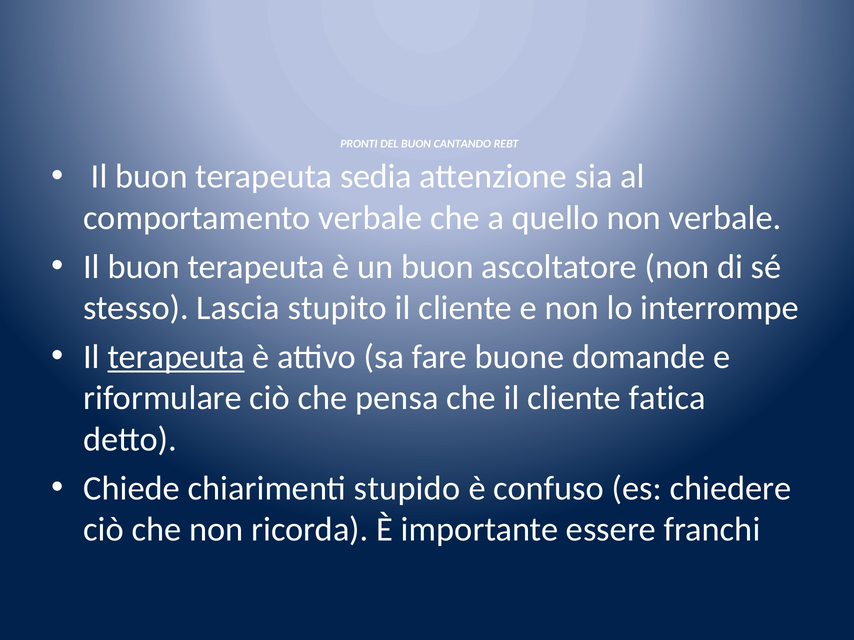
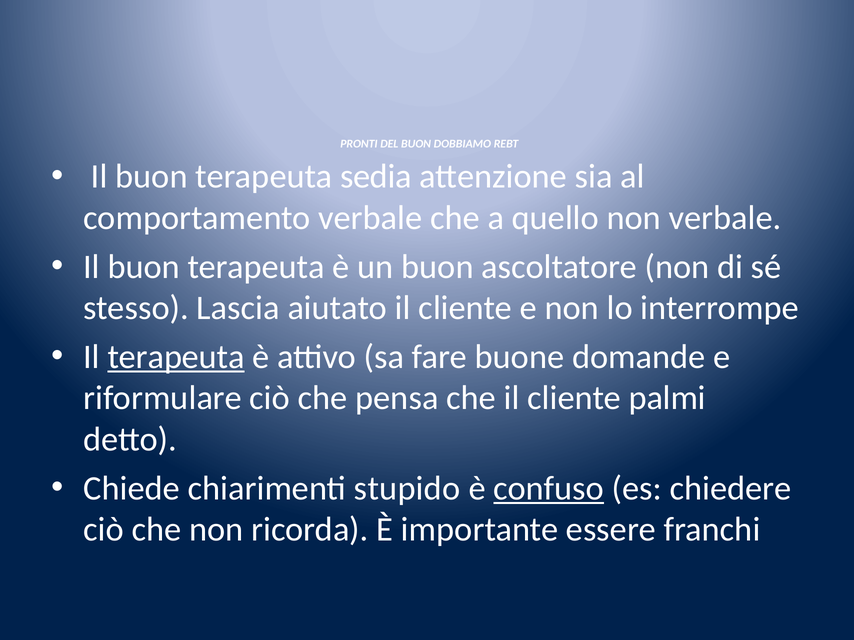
CANTANDO: CANTANDO -> DOBBIAMO
stupito: stupito -> aiutato
fatica: fatica -> palmi
confuso underline: none -> present
